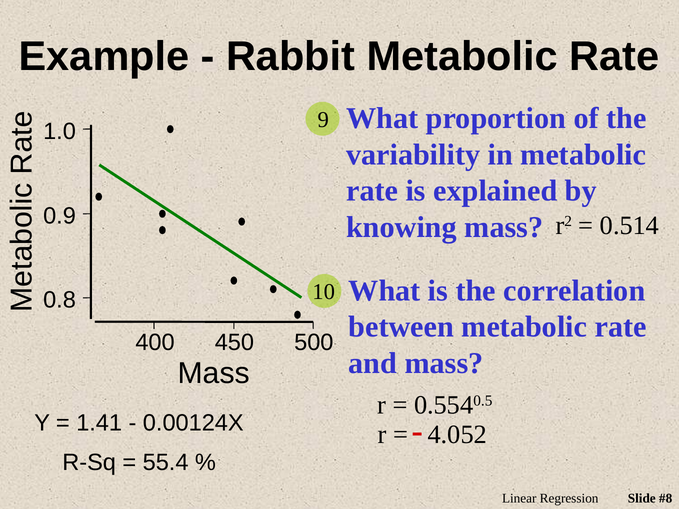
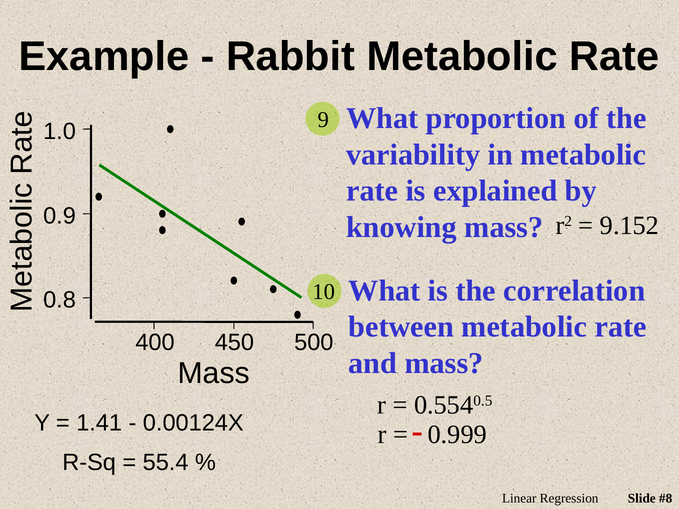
0.514: 0.514 -> 9.152
4.052: 4.052 -> 0.999
